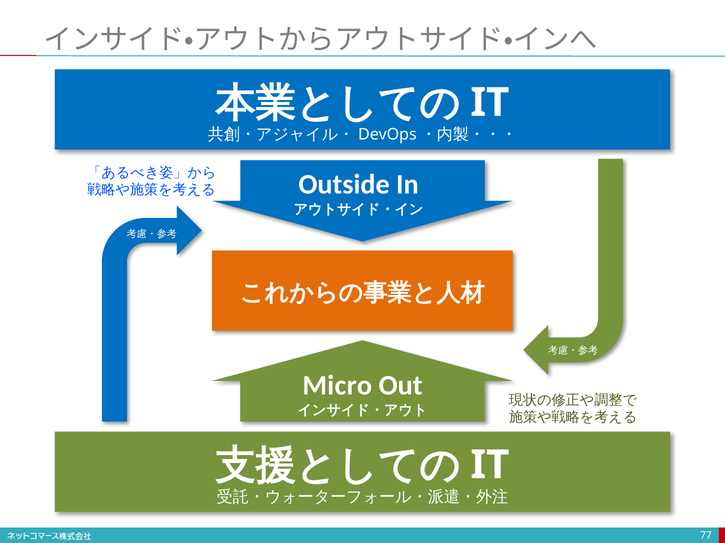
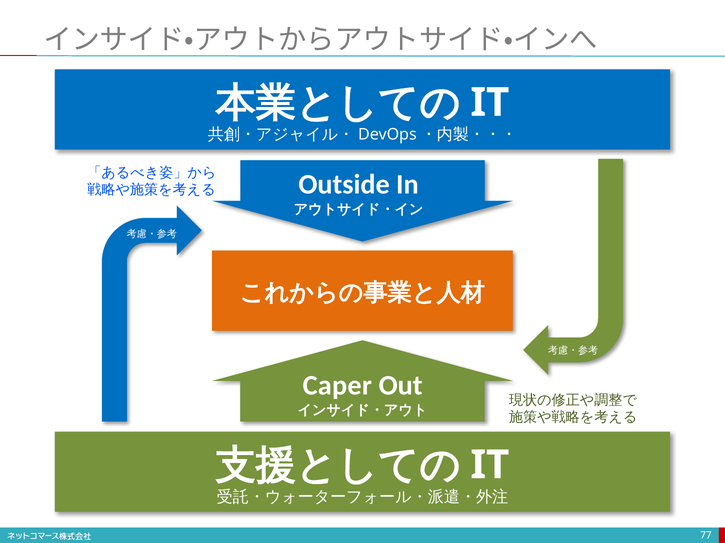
Micro: Micro -> Caper
